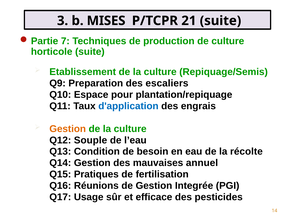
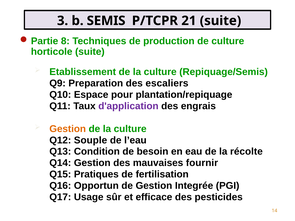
MISES: MISES -> SEMIS
7: 7 -> 8
d'application colour: blue -> purple
annuel: annuel -> fournir
Réunions: Réunions -> Opportun
